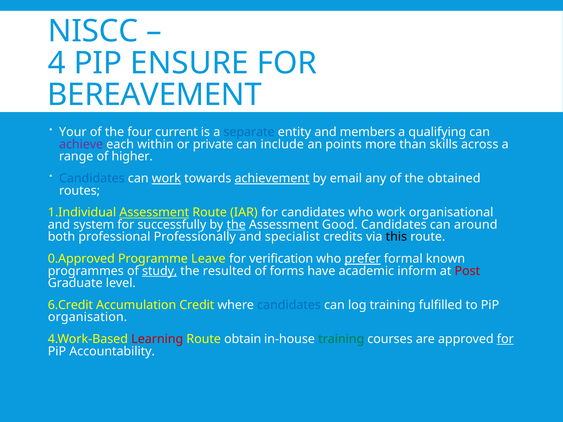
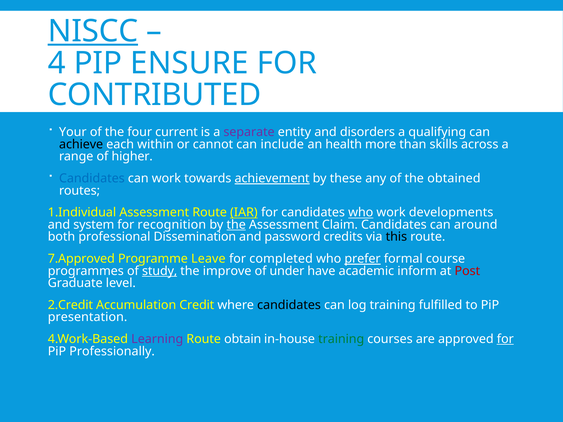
NISCC underline: none -> present
BEREAVEMENT: BEREAVEMENT -> CONTRIBUTED
separate colour: blue -> purple
members: members -> disorders
achieve colour: purple -> black
private: private -> cannot
points: points -> health
work at (166, 179) underline: present -> none
email: email -> these
Assessment at (154, 213) underline: present -> none
IAR underline: none -> present
who at (361, 213) underline: none -> present
organisational: organisational -> developments
successfully: successfully -> recognition
Good: Good -> Claim
Professionally: Professionally -> Dissemination
specialist: specialist -> password
0.Approved: 0.Approved -> 7.Approved
verification: verification -> completed
known: known -> course
resulted: resulted -> improve
forms: forms -> under
6.Credit: 6.Credit -> 2.Credit
candidates at (289, 305) colour: blue -> black
organisation: organisation -> presentation
Learning colour: red -> purple
Accountability: Accountability -> Professionally
